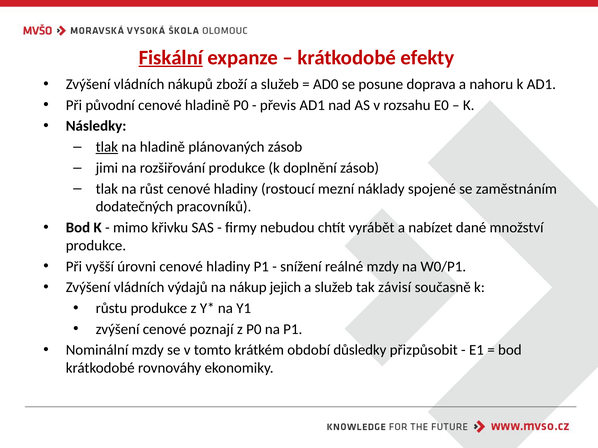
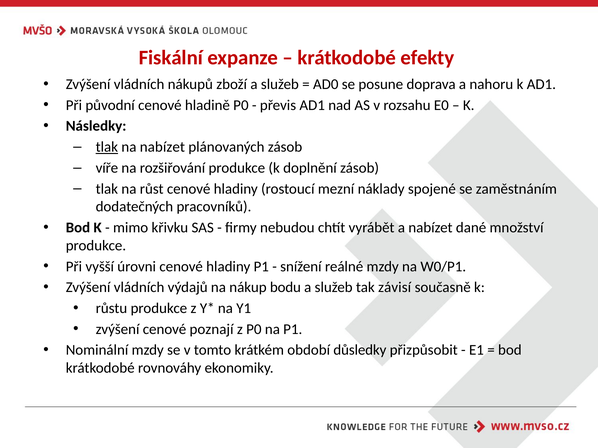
Fiskální underline: present -> none
na hladině: hladině -> nabízet
jimi: jimi -> víře
jejich: jejich -> bodu
